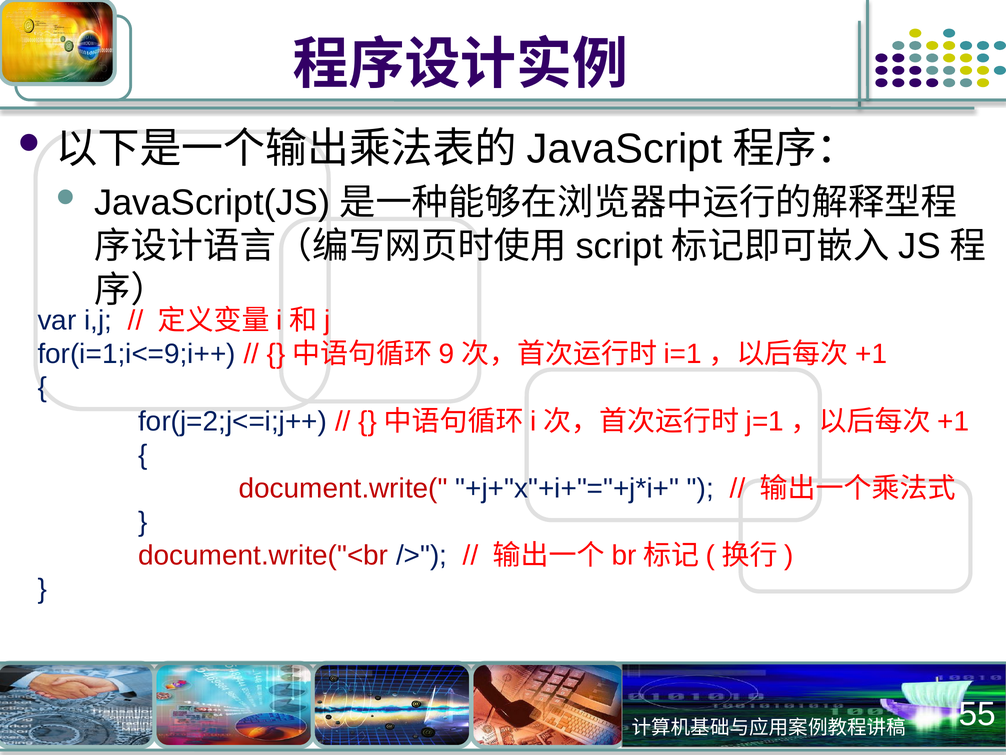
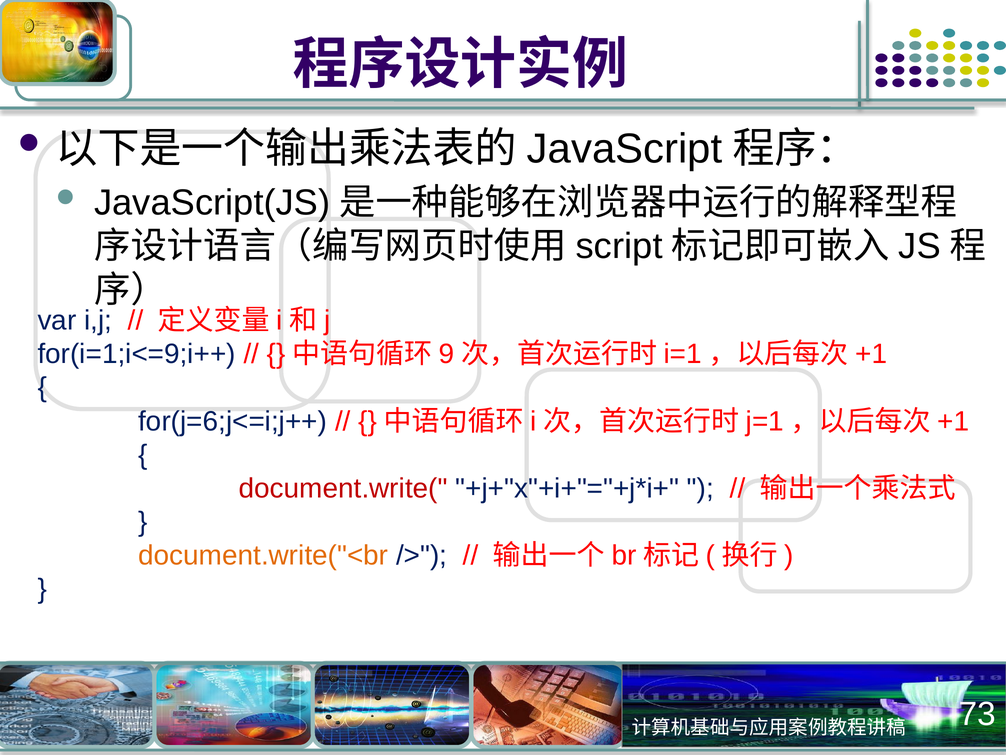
for(j=2;j<=i;j++: for(j=2;j<=i;j++ -> for(j=6;j<=i;j++
document.write("<br colour: red -> orange
55: 55 -> 73
